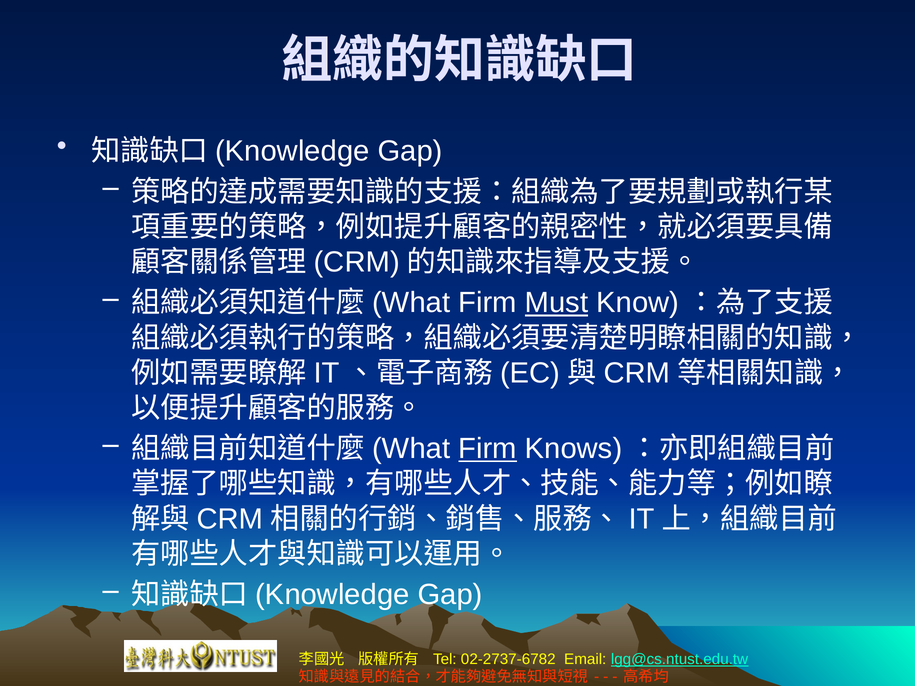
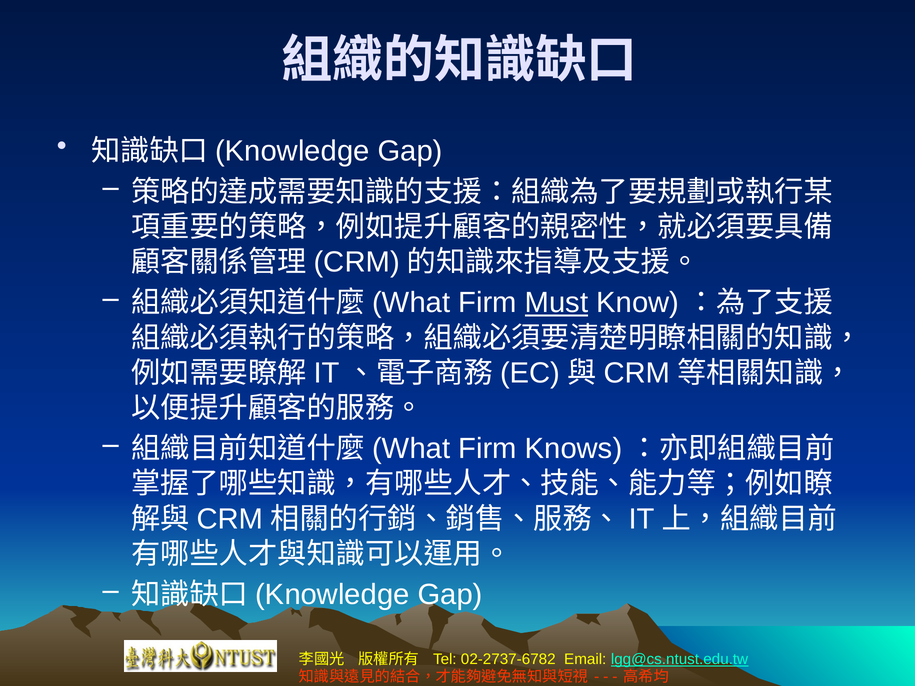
Firm at (488, 449) underline: present -> none
